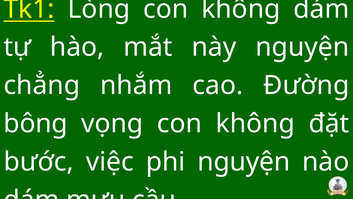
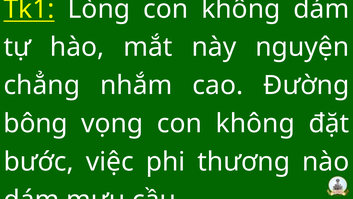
phi nguyện: nguyện -> thương
